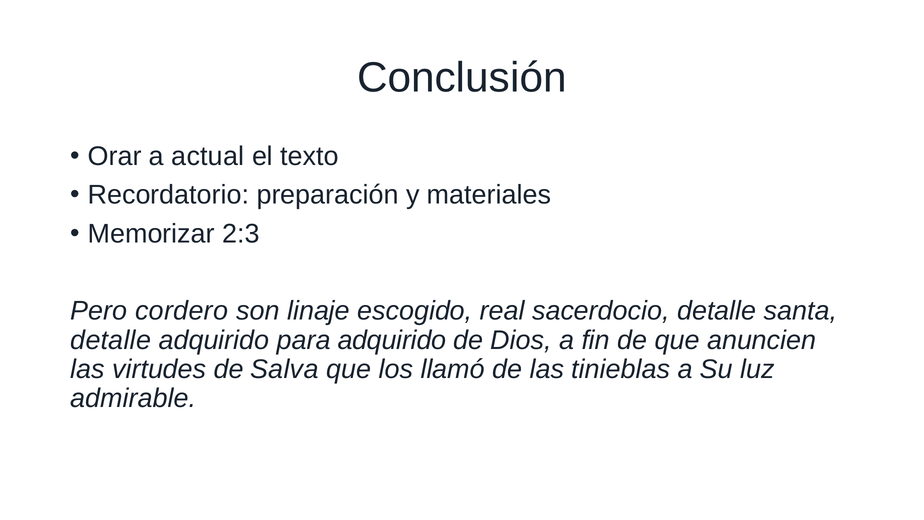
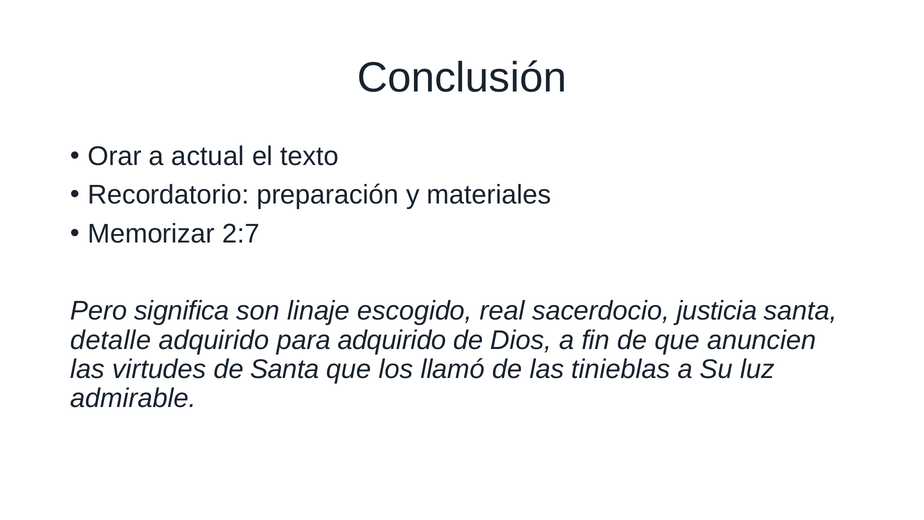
2:3: 2:3 -> 2:7
cordero: cordero -> significa
sacerdocio detalle: detalle -> justicia
de Salva: Salva -> Santa
